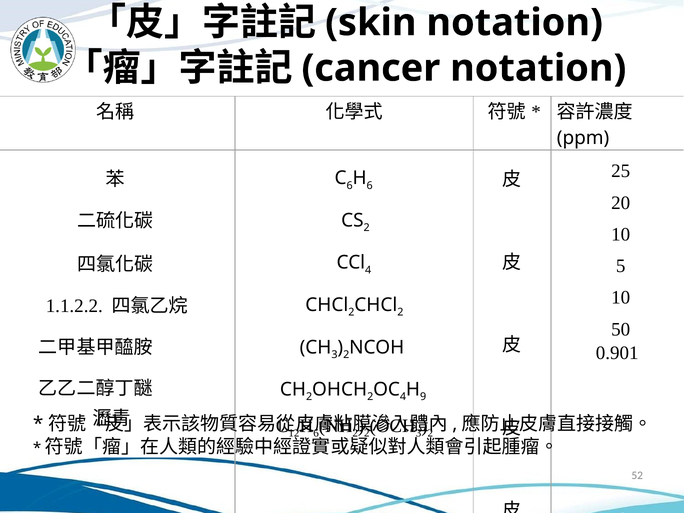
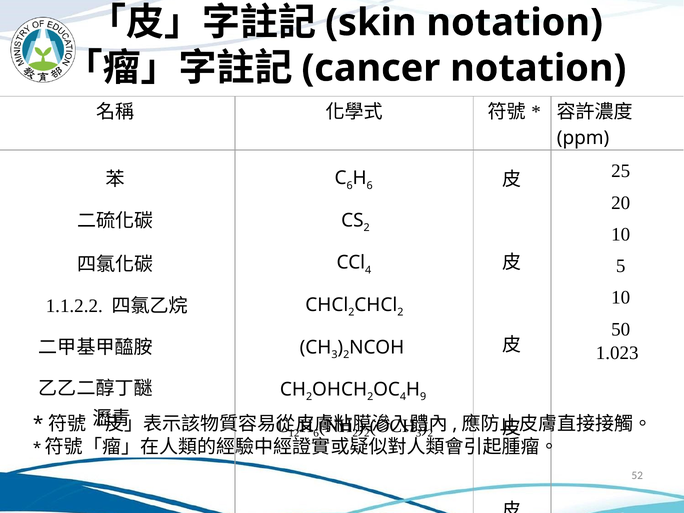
0.901: 0.901 -> 1.023
